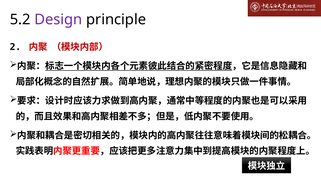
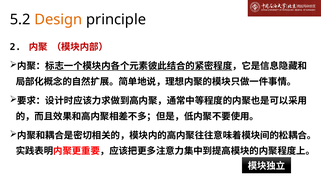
Design colour: purple -> orange
